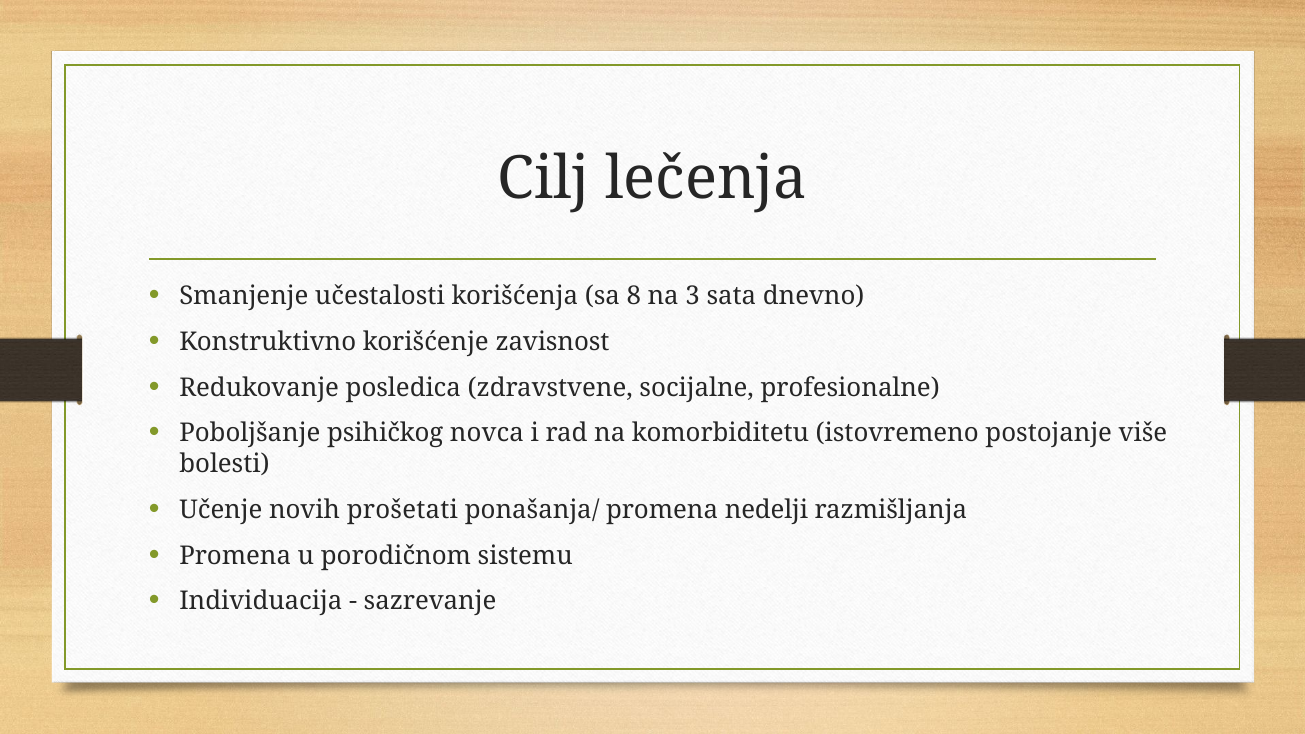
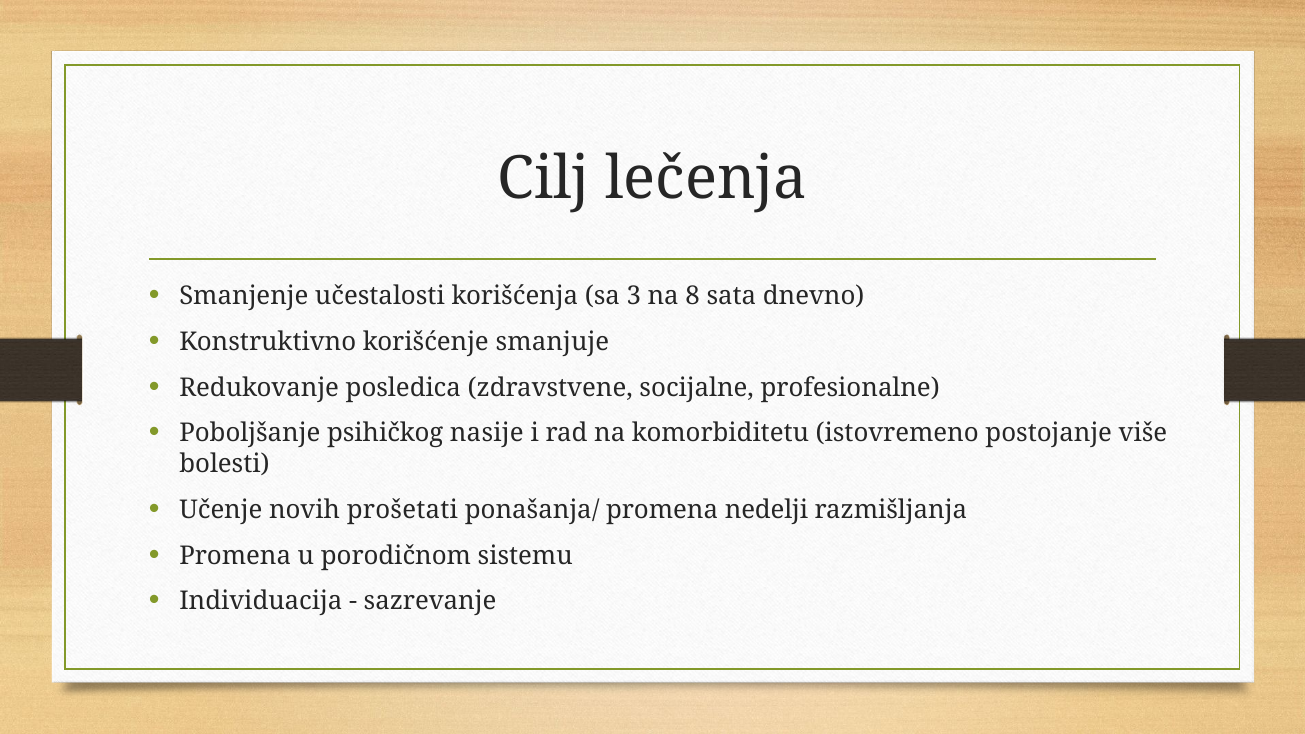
8: 8 -> 3
3: 3 -> 8
zavisnost: zavisnost -> smanjuje
novca: novca -> nasije
